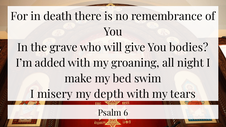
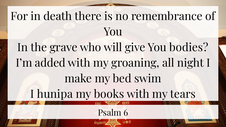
misery: misery -> hunipa
depth: depth -> books
